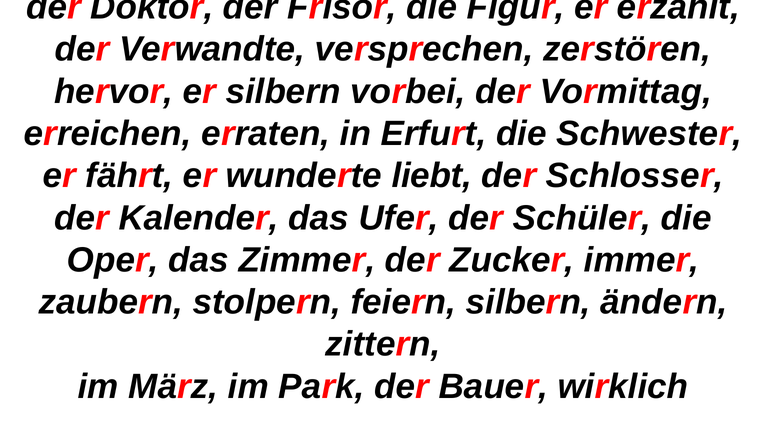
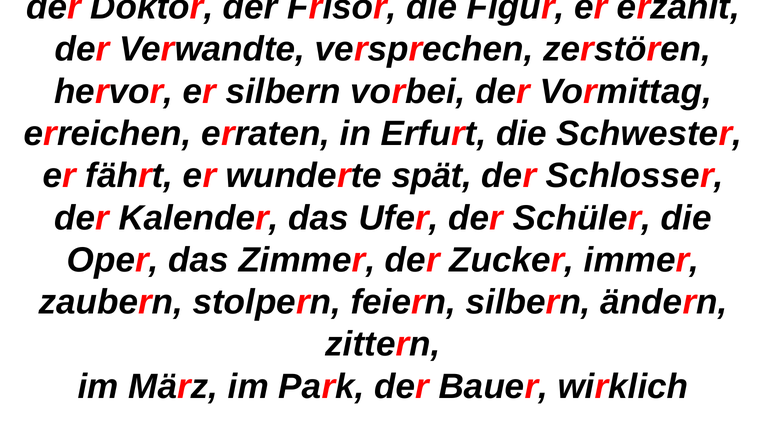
liebt: liebt -> spät
